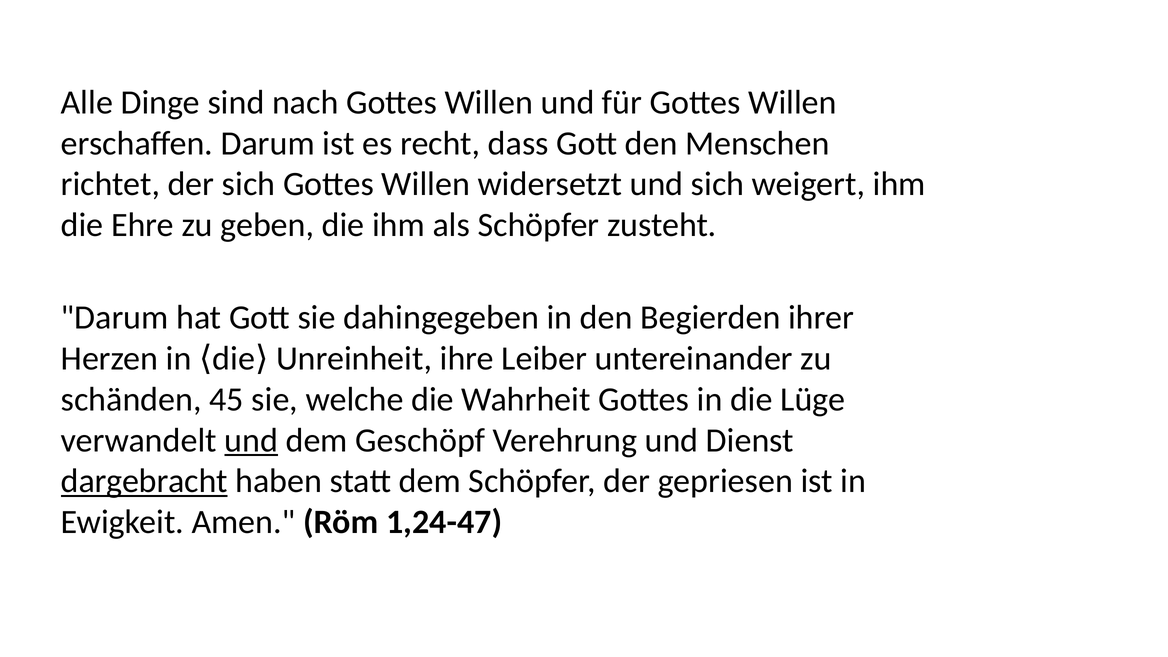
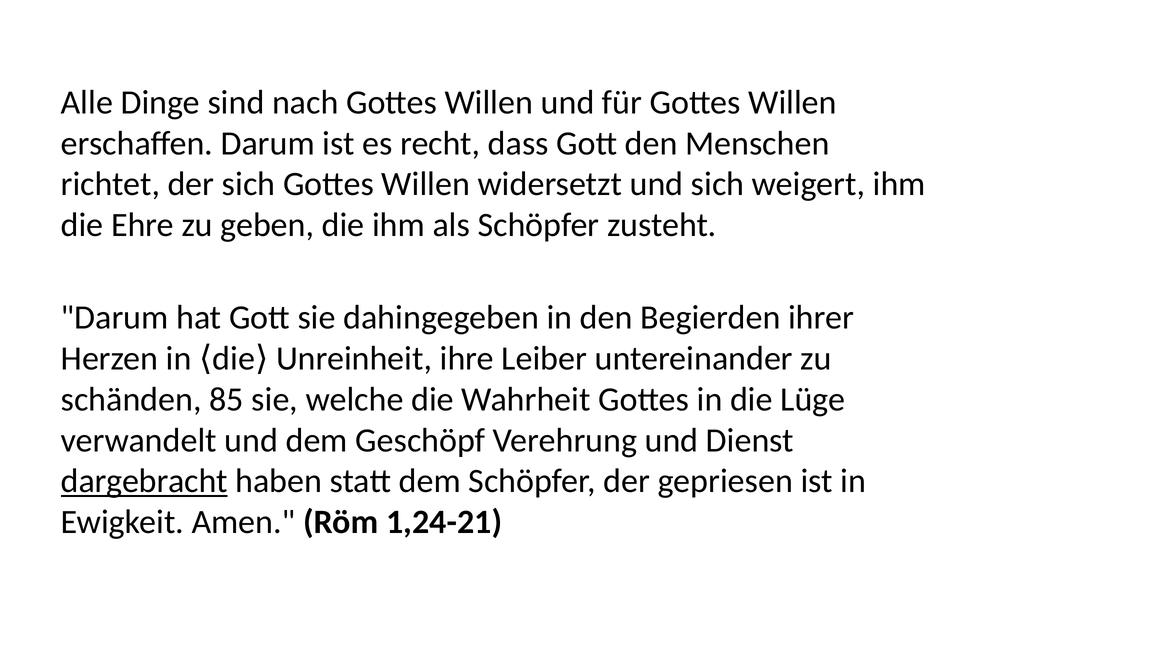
45: 45 -> 85
und at (251, 440) underline: present -> none
1,24-47: 1,24-47 -> 1,24-21
